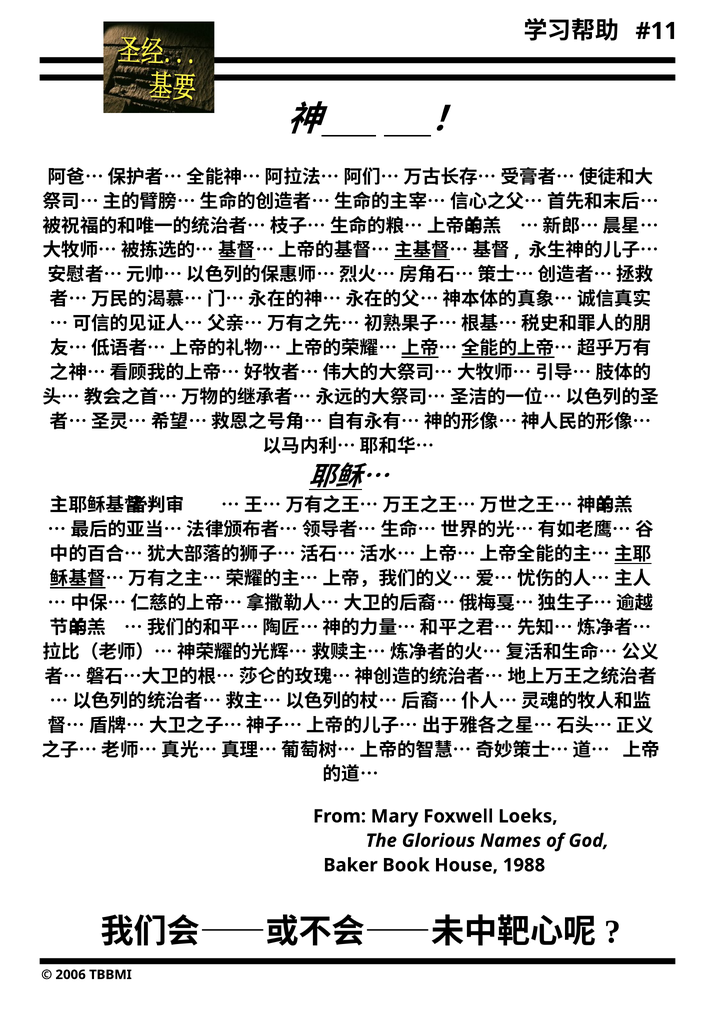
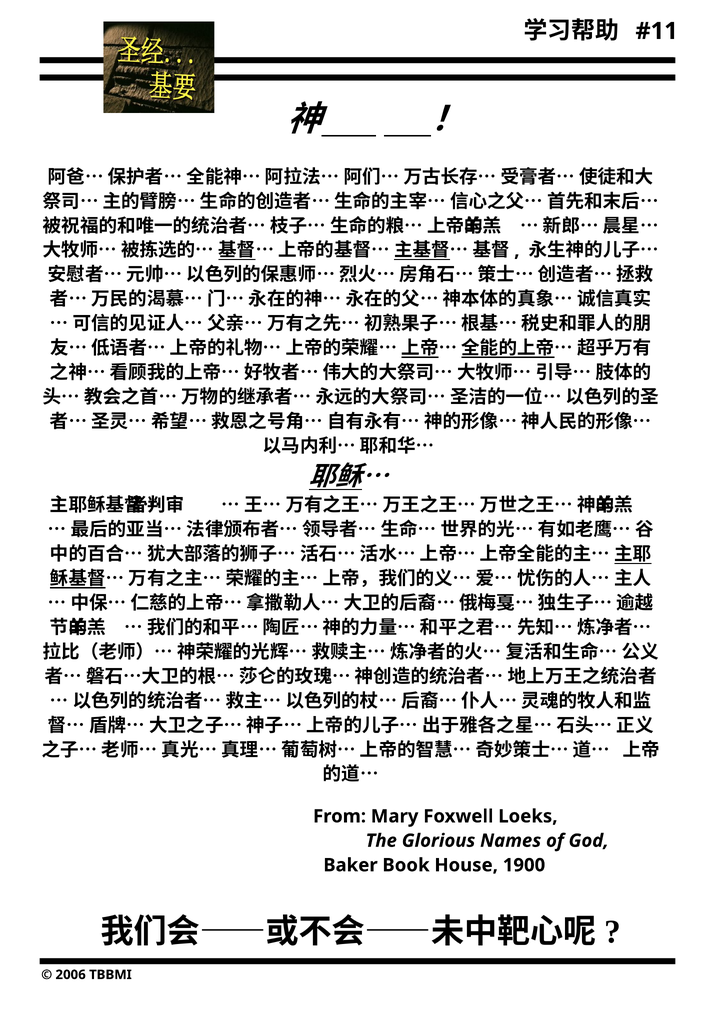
1988: 1988 -> 1900
